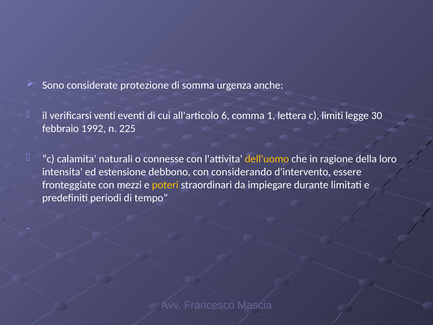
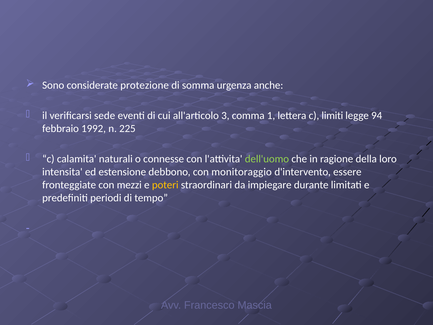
venti: venti -> sede
6: 6 -> 3
30: 30 -> 94
dell'uomo colour: yellow -> light green
considerando: considerando -> monitoraggio
